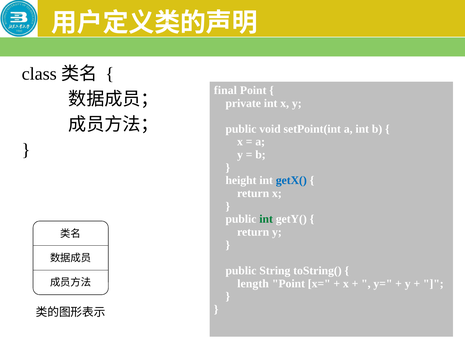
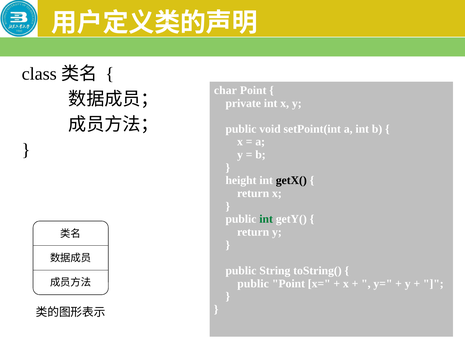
final: final -> char
getX( colour: blue -> black
length at (253, 283): length -> public
